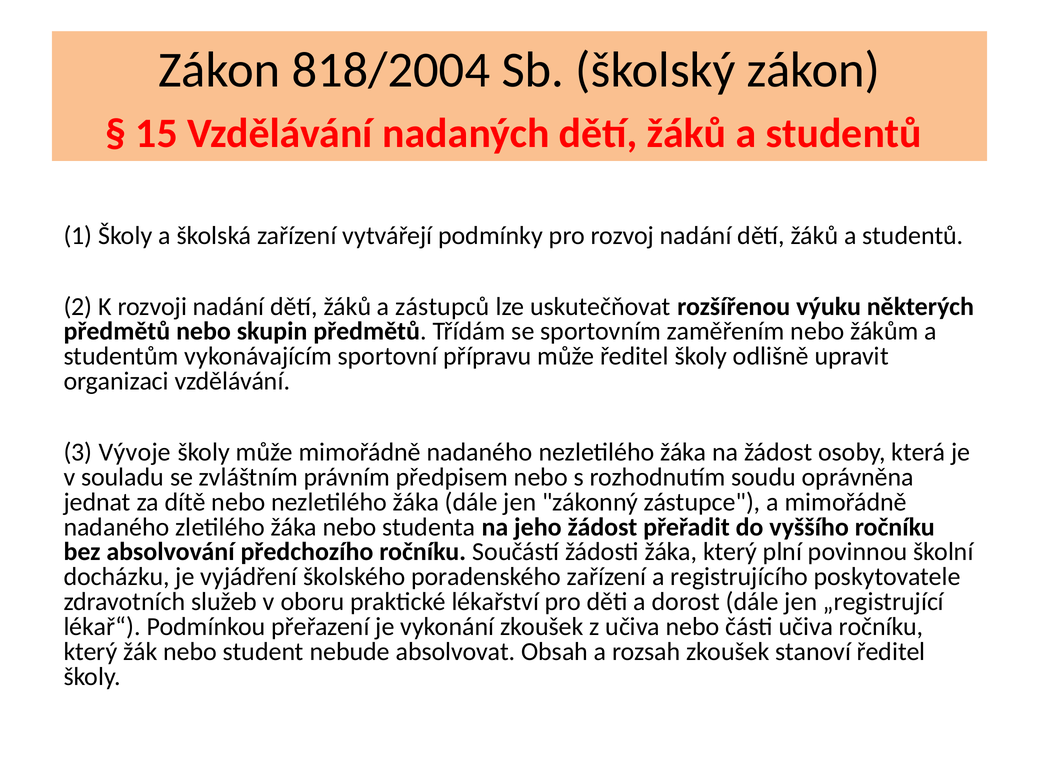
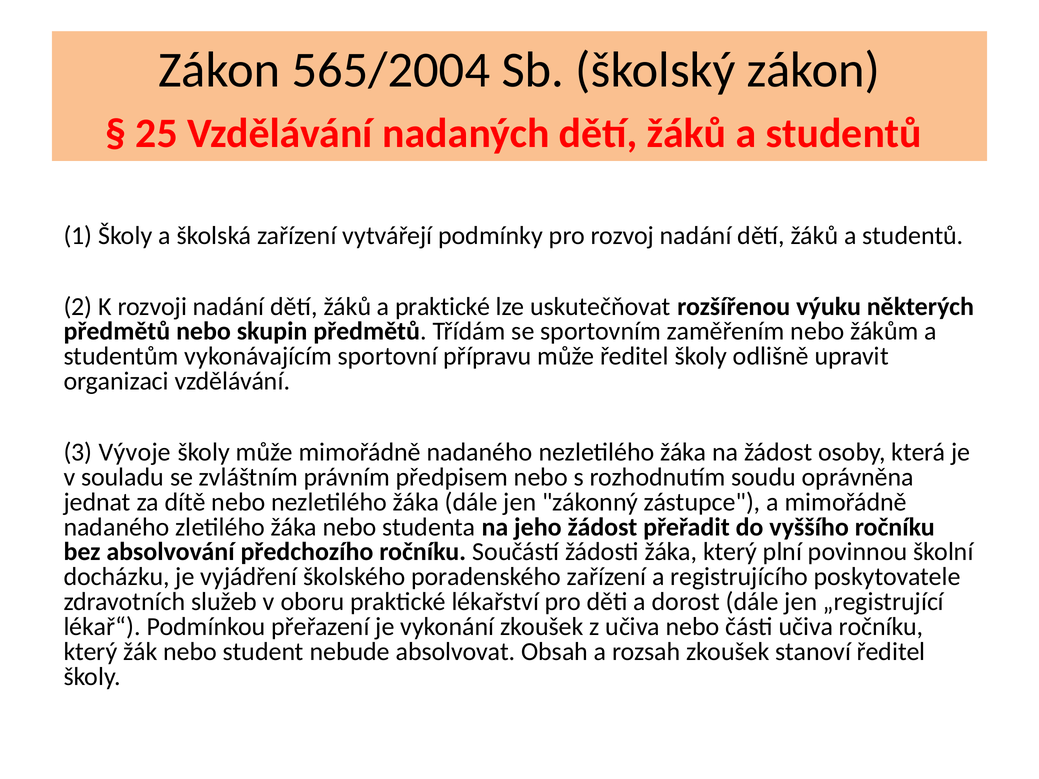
818/2004: 818/2004 -> 565/2004
15: 15 -> 25
a zástupců: zástupců -> praktické
